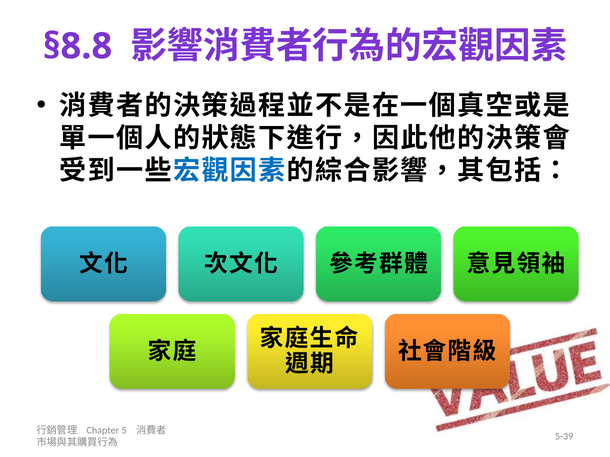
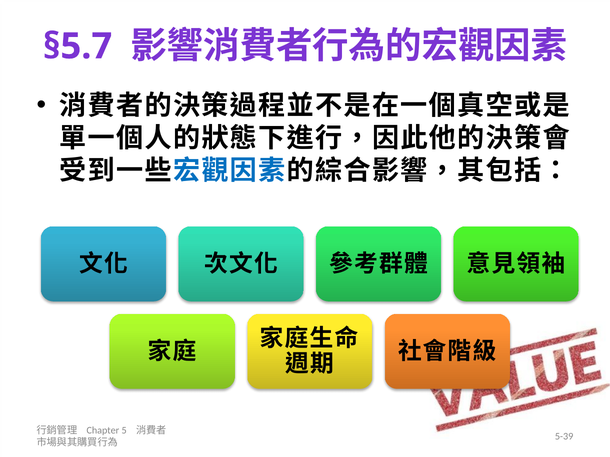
§8.8: §8.8 -> §5.7
